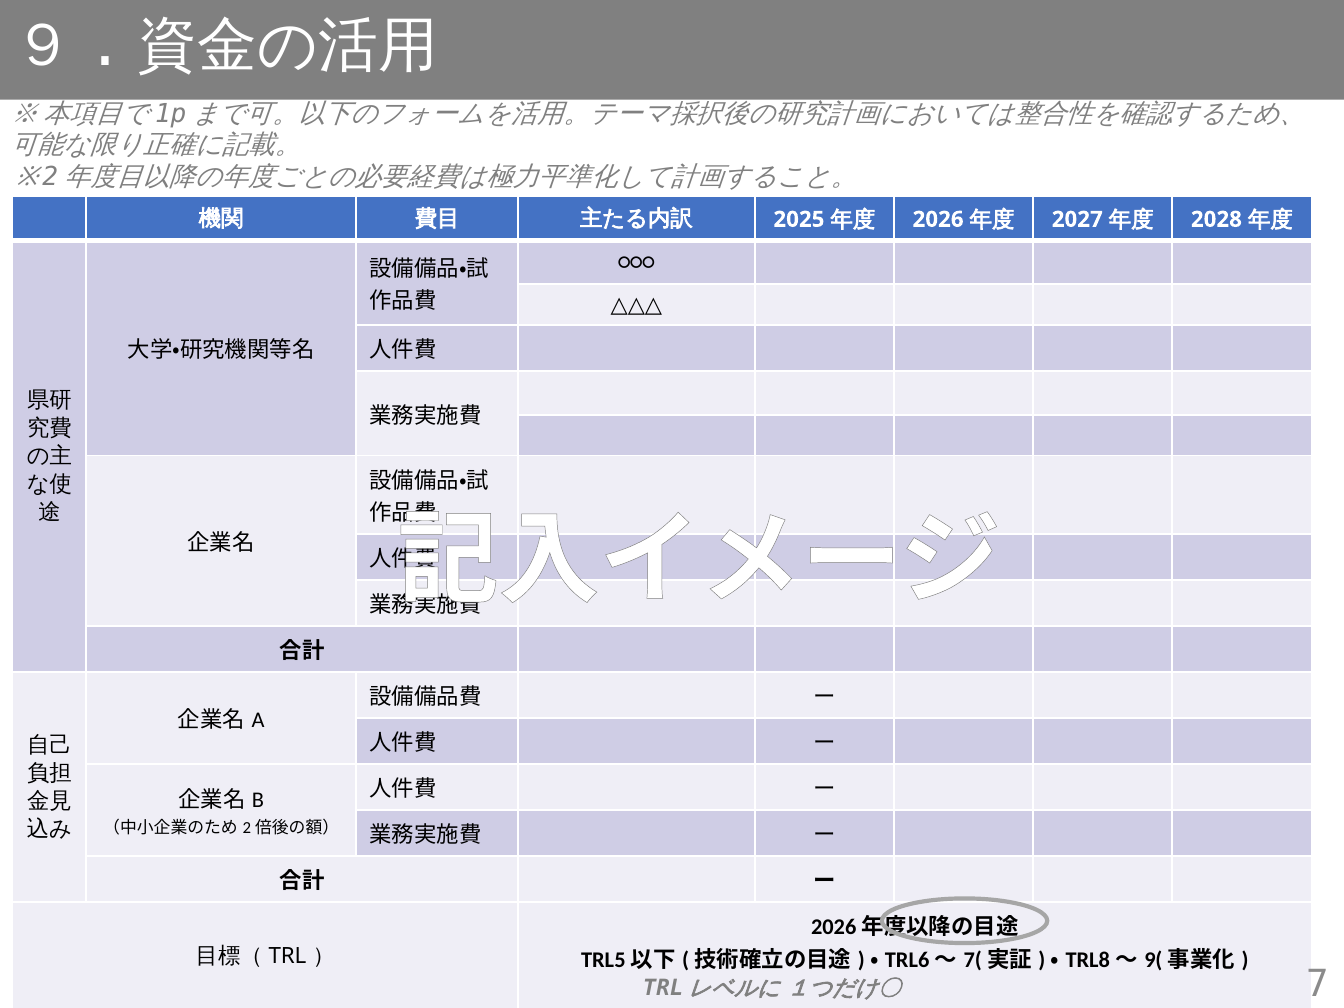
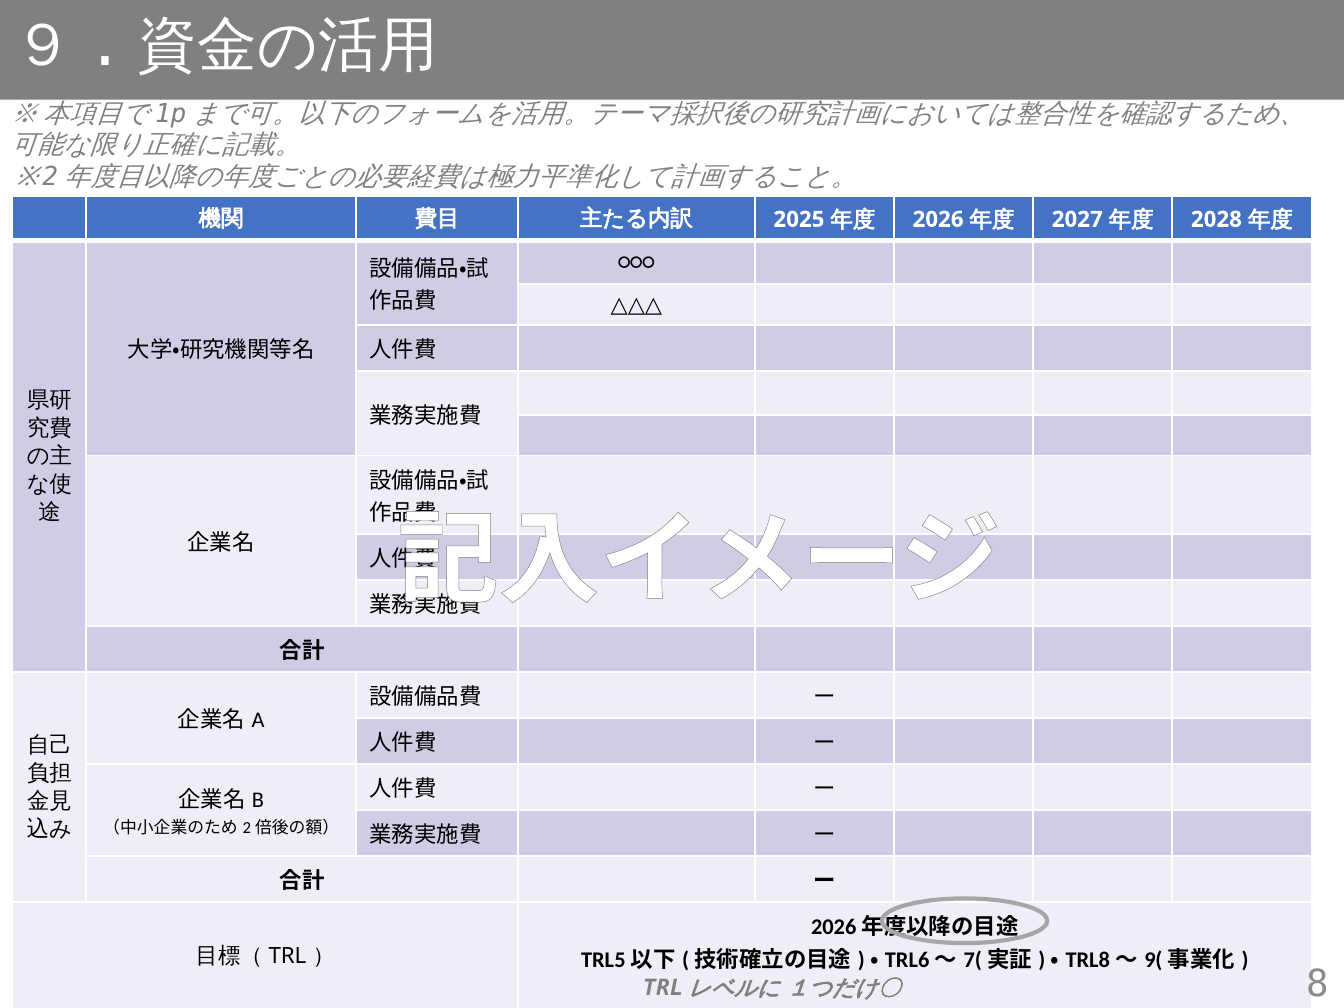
7: 7 -> 8
